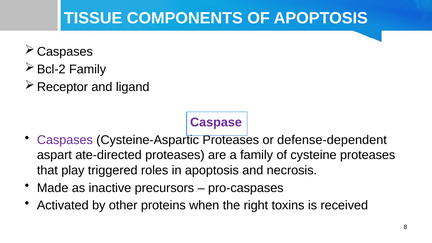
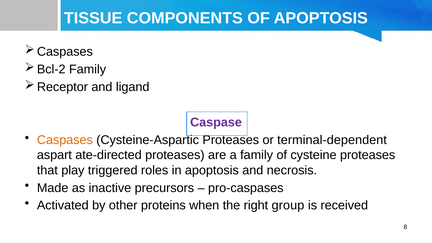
Caspases colour: purple -> orange
defense-dependent: defense-dependent -> terminal-dependent
toxins: toxins -> group
